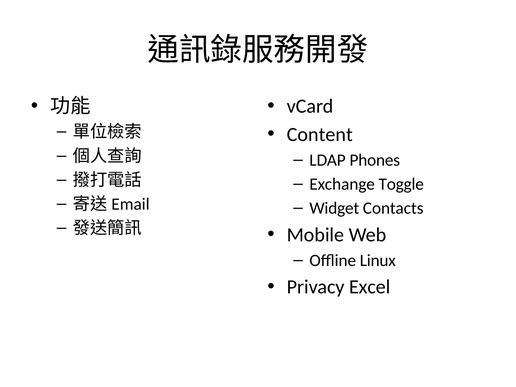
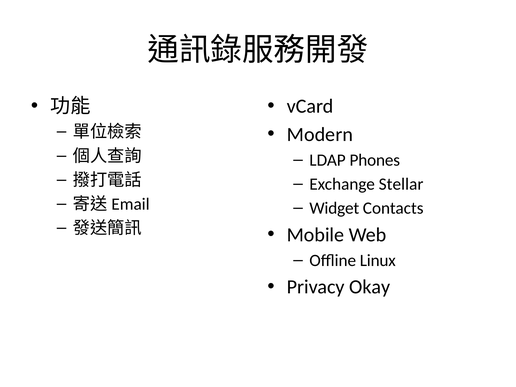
Content: Content -> Modern
Toggle: Toggle -> Stellar
Excel: Excel -> Okay
